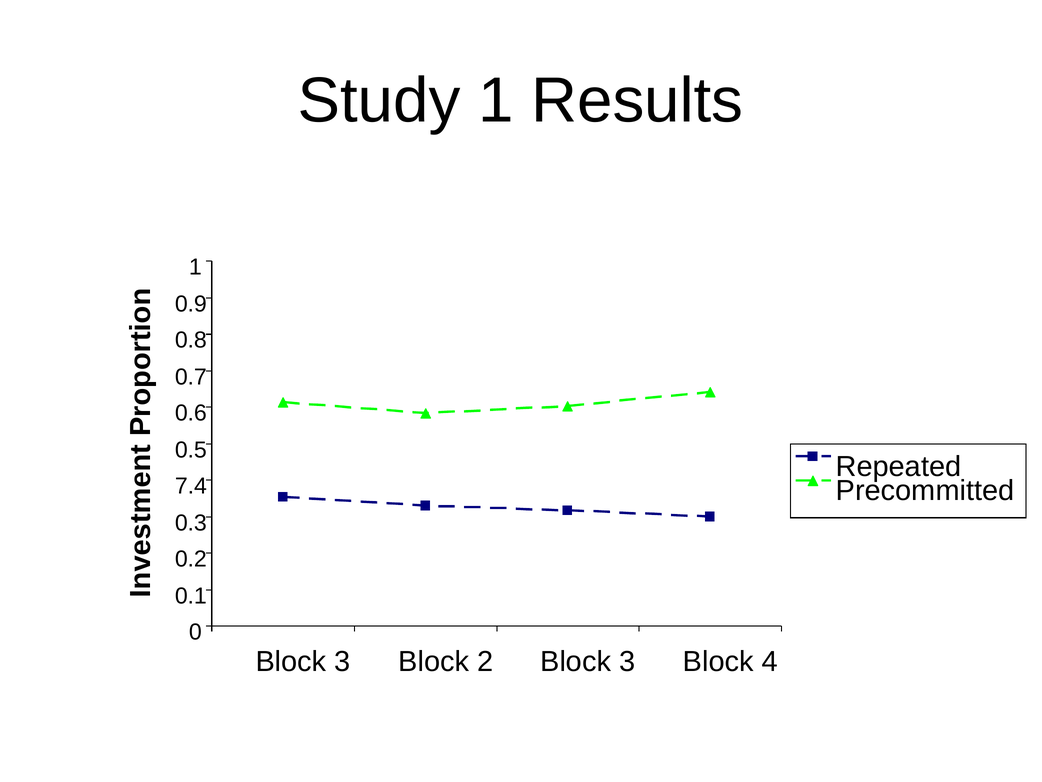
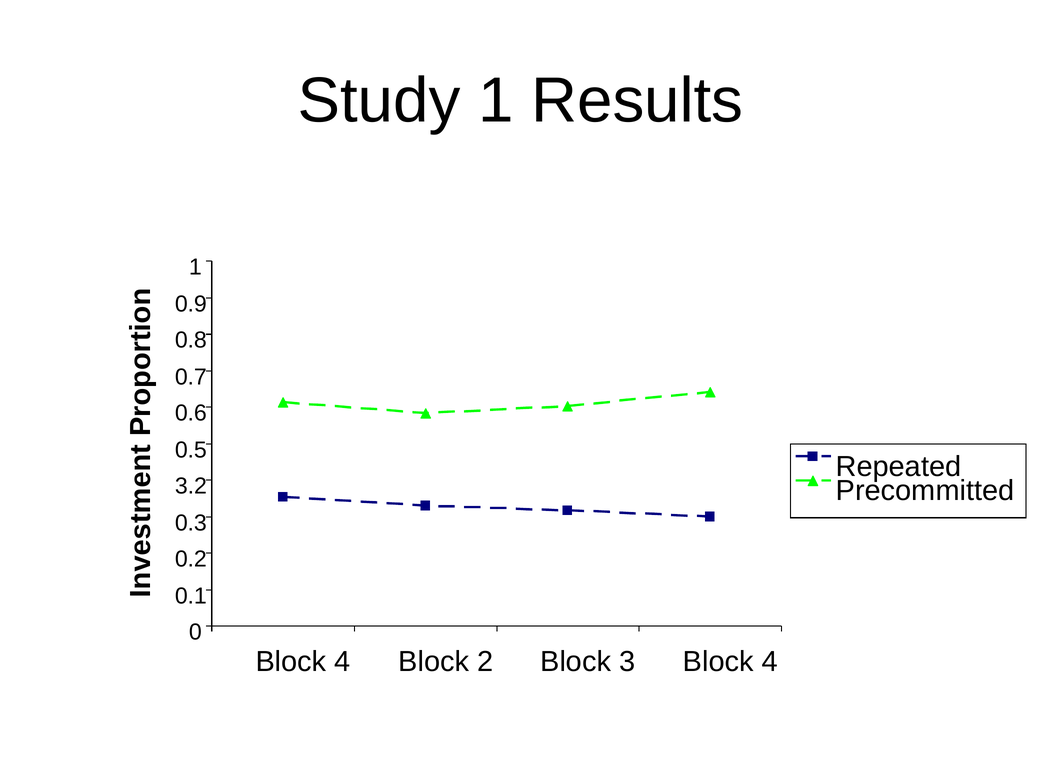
7.4: 7.4 -> 3.2
3 at (342, 661): 3 -> 4
